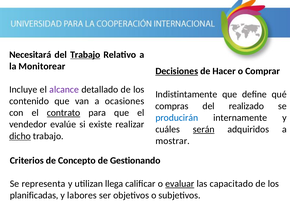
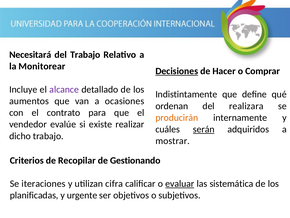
Trabajo at (85, 55) underline: present -> none
contenido: contenido -> aumentos
compras: compras -> ordenan
realizado: realizado -> realizara
contrato underline: present -> none
producirán colour: blue -> orange
dicho underline: present -> none
Concepto: Concepto -> Recopilar
representa: representa -> iteraciones
llega: llega -> cifra
capacitado: capacitado -> sistemática
labores: labores -> urgente
